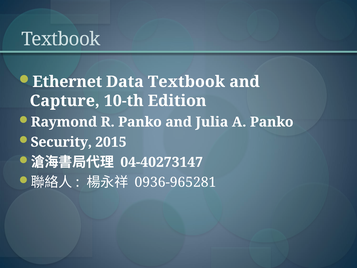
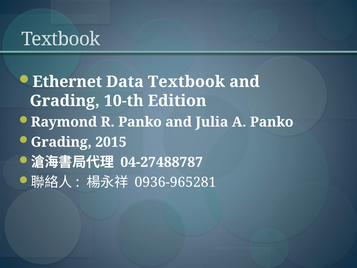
Capture at (65, 101): Capture -> Grading
Security at (61, 142): Security -> Grading
04-40273147: 04-40273147 -> 04-27488787
